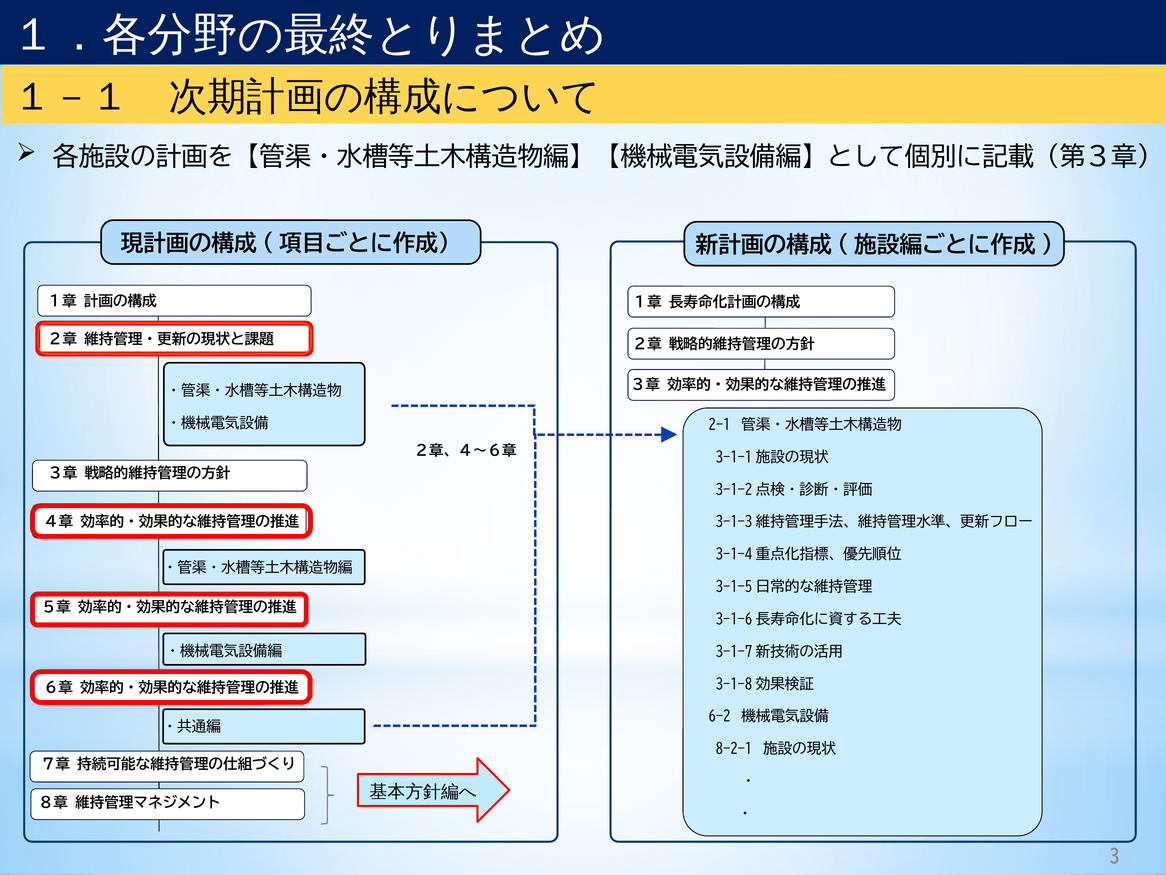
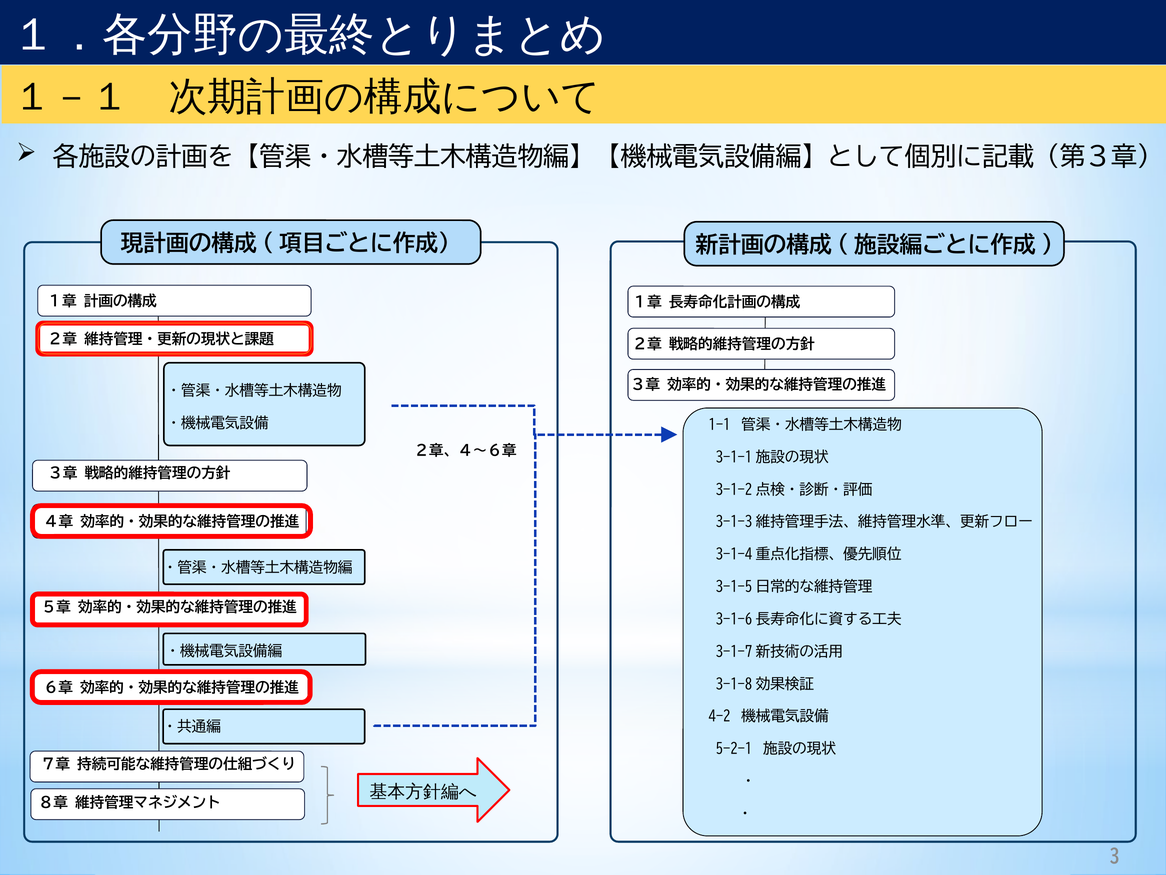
2-1: 2-1 -> 1-1
6-2: 6-2 -> 4-2
8-2-1: 8-2-1 -> 5-2-1
